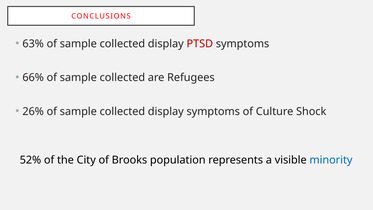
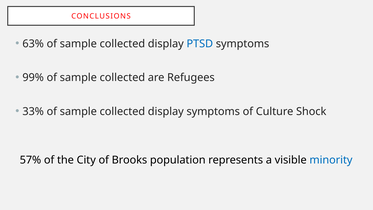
PTSD colour: red -> blue
66%: 66% -> 99%
26%: 26% -> 33%
52%: 52% -> 57%
